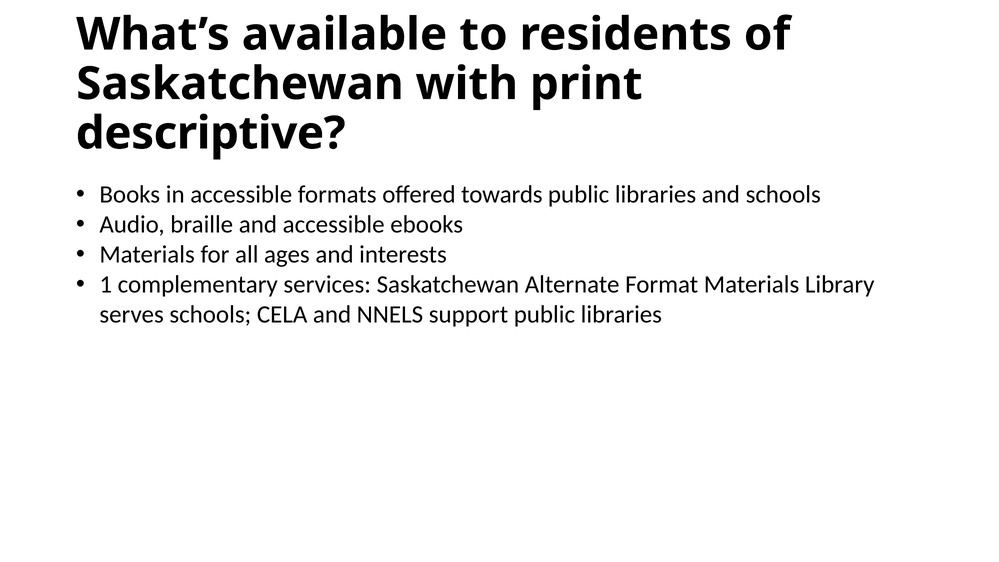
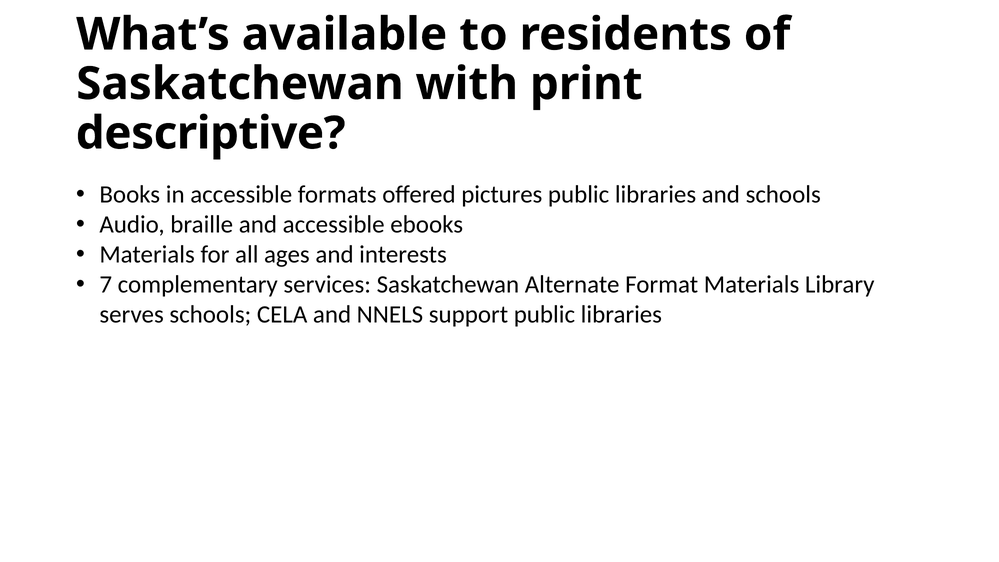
towards: towards -> pictures
1: 1 -> 7
